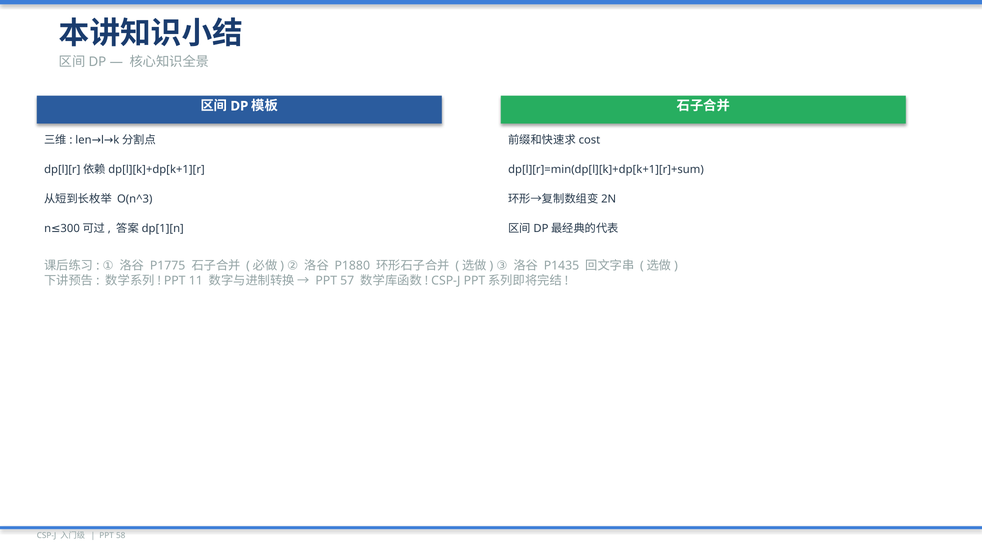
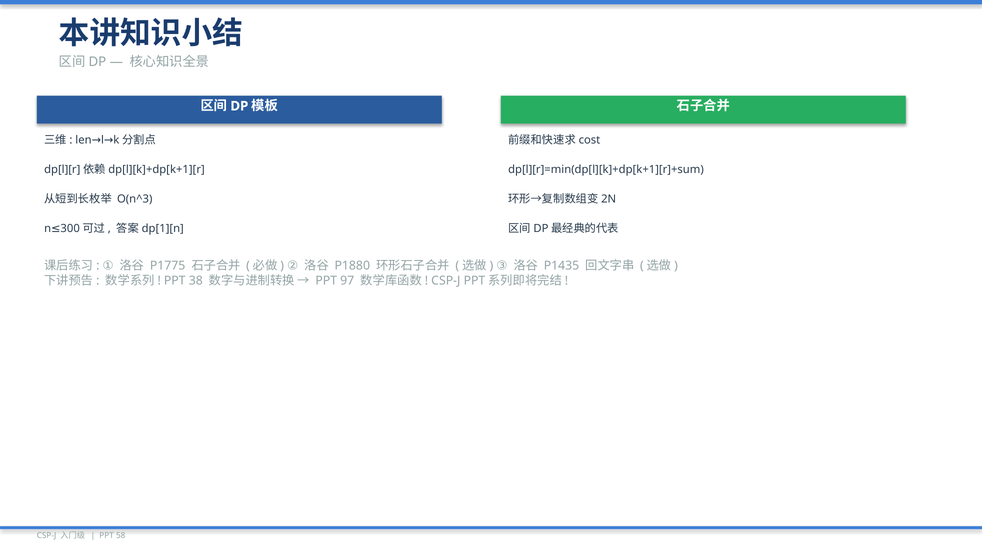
11: 11 -> 38
57: 57 -> 97
